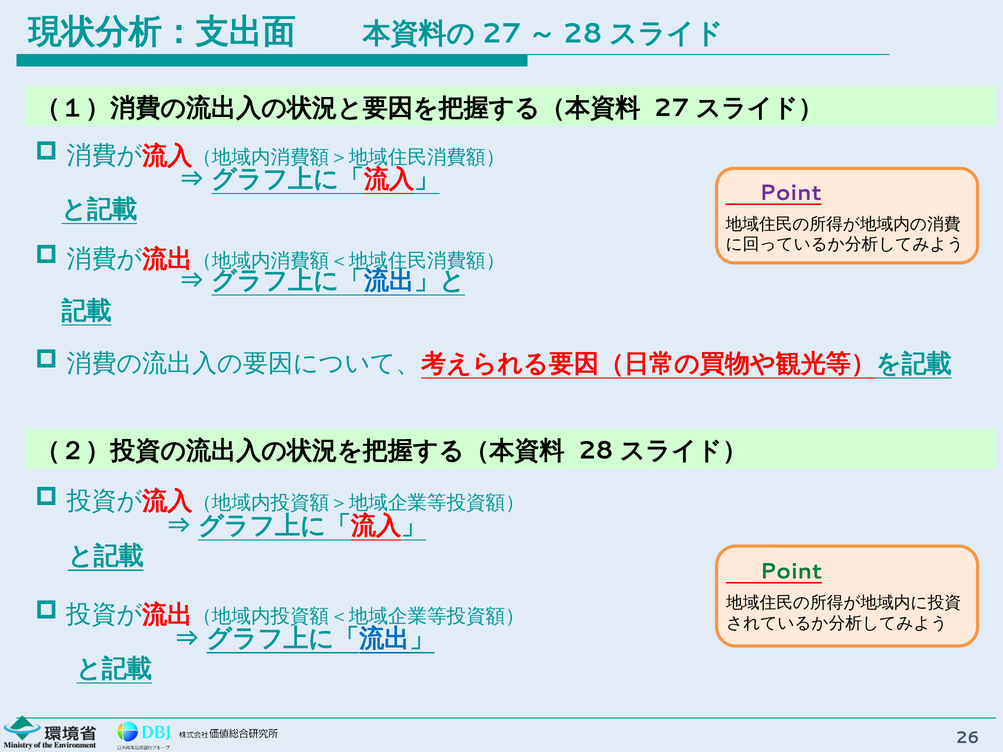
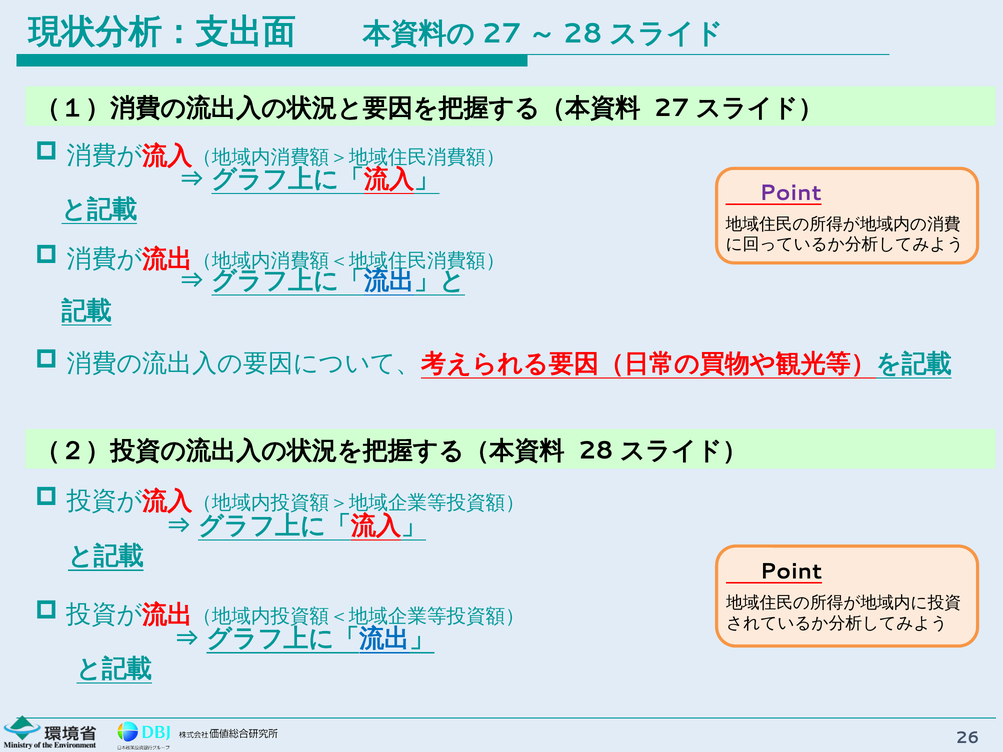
Point at (791, 572) colour: green -> black
